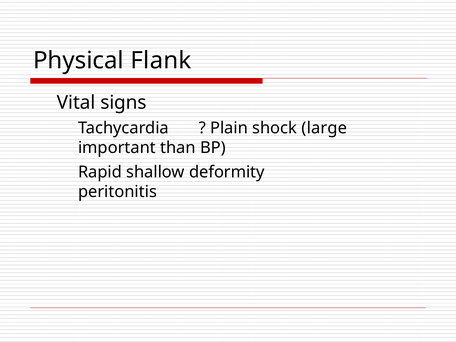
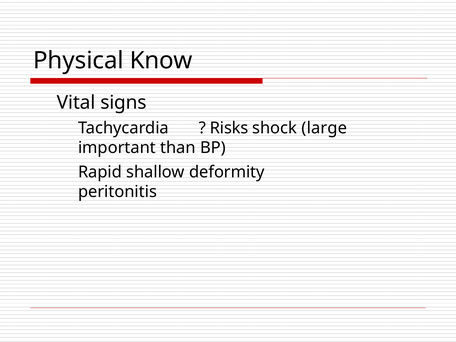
Flank: Flank -> Know
Plain: Plain -> Risks
